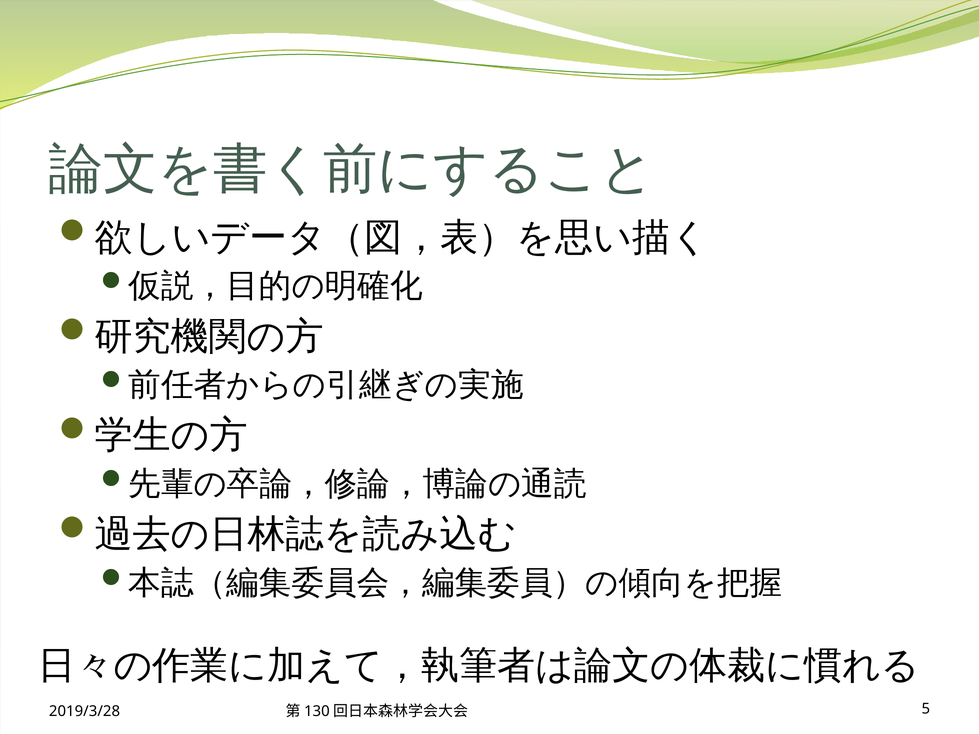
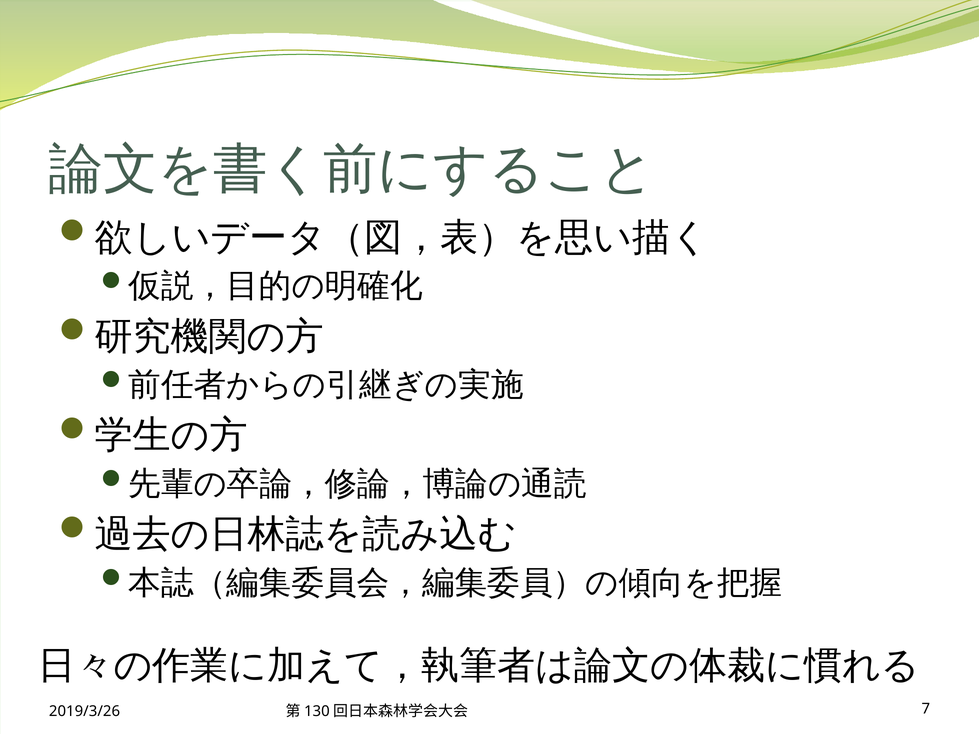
2019/3/28: 2019/3/28 -> 2019/3/26
5: 5 -> 7
